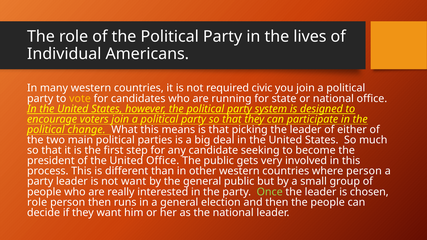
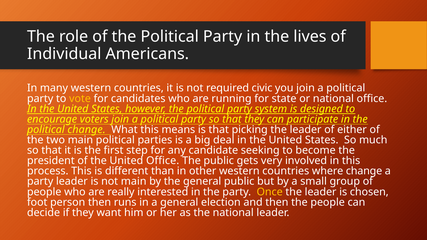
where person: person -> change
not want: want -> main
Once colour: light green -> yellow
role at (37, 202): role -> foot
